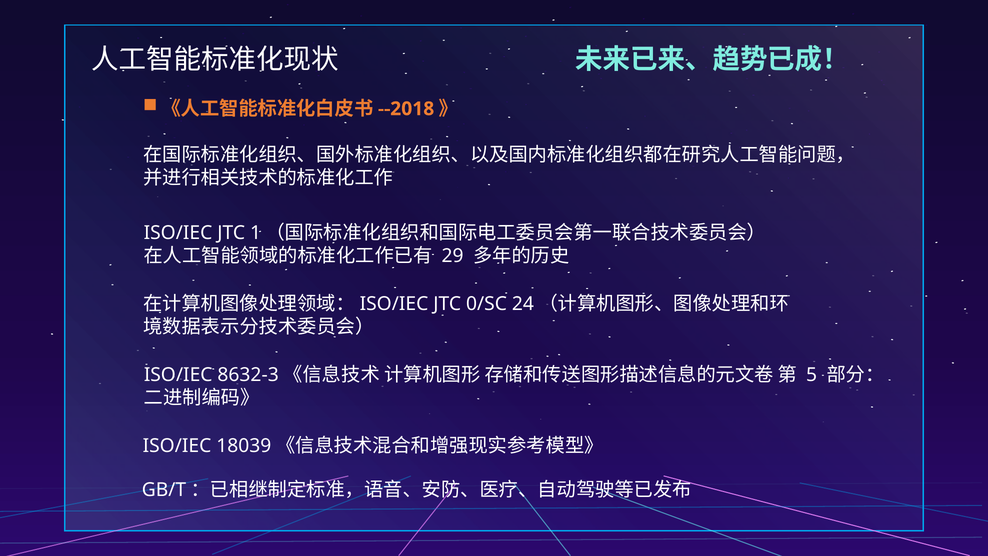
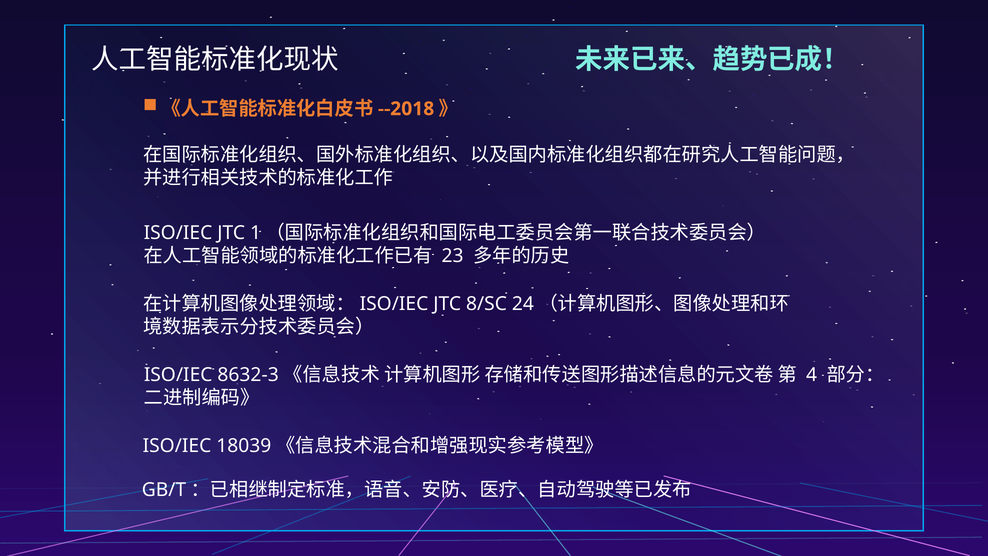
29: 29 -> 23
0/SC: 0/SC -> 8/SC
5: 5 -> 4
